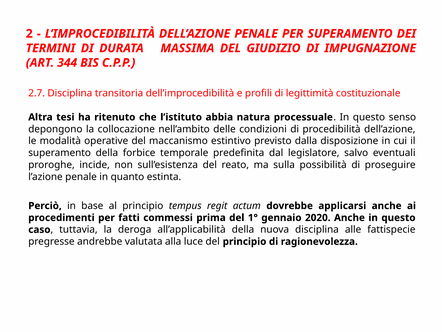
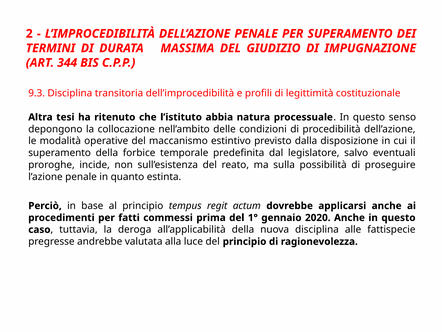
2.7: 2.7 -> 9.3
